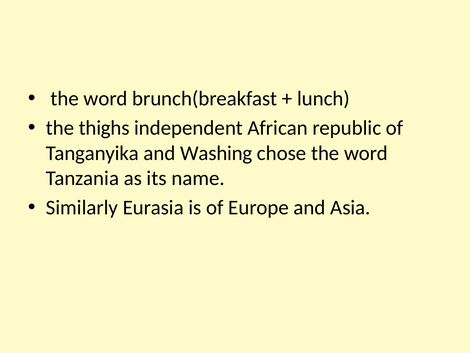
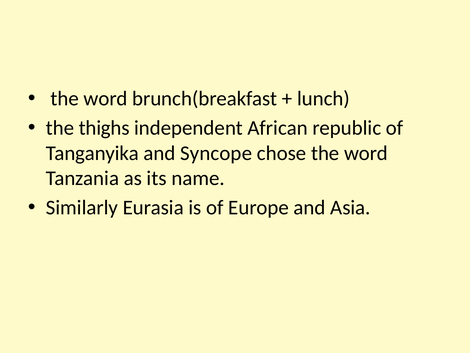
Washing: Washing -> Syncope
